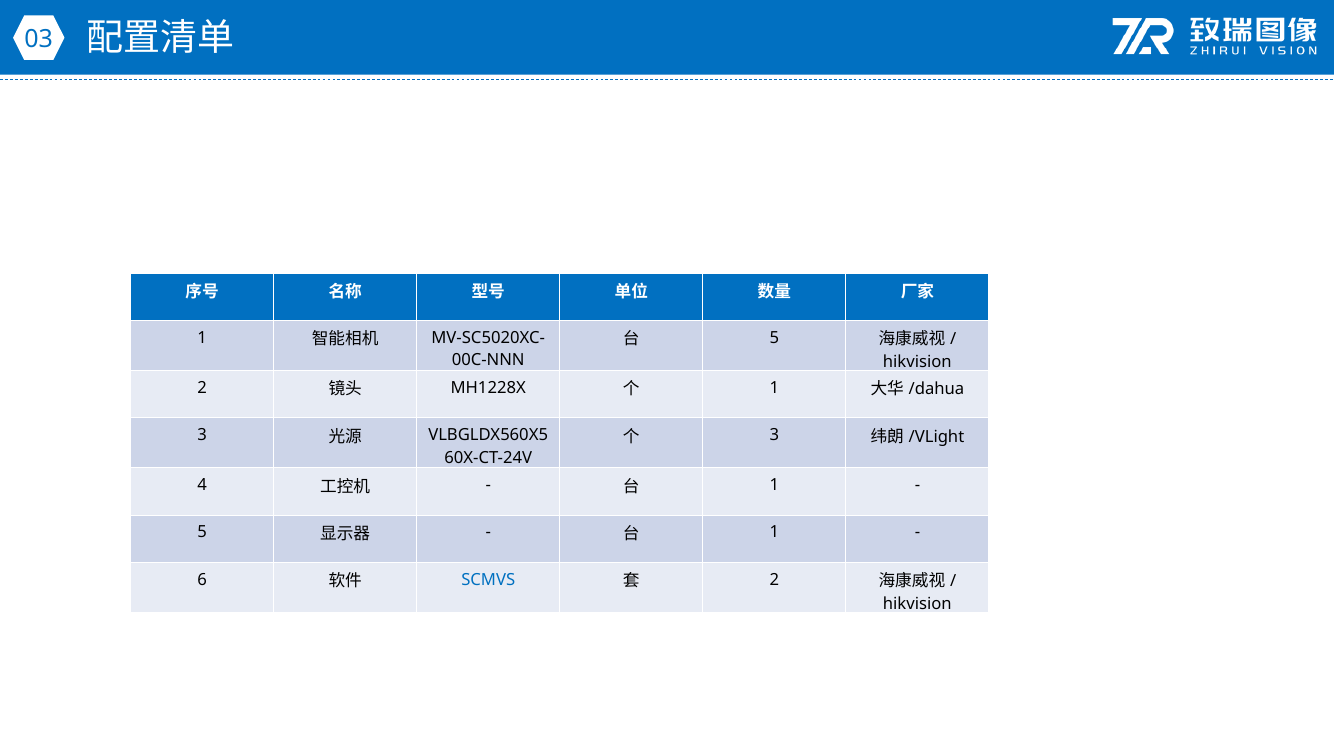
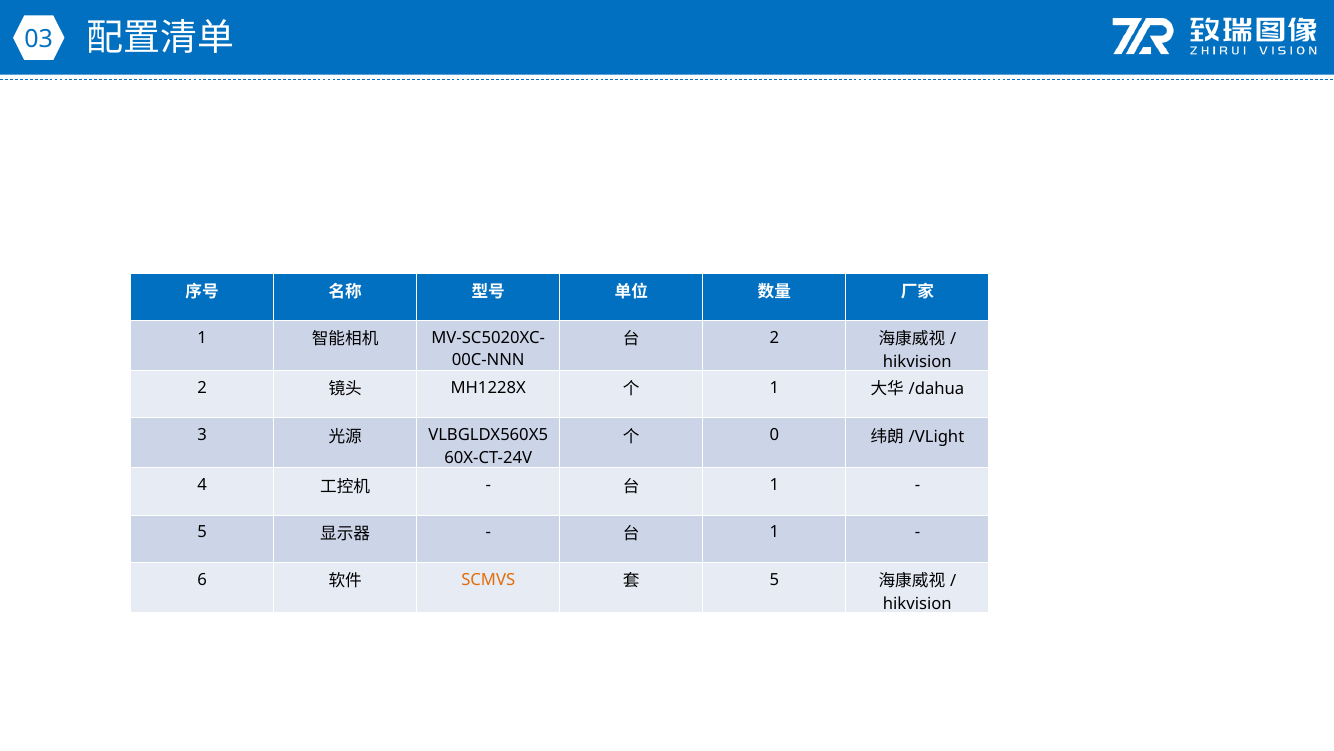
5 at (774, 337): 5 -> 2
3 at (774, 435): 3 -> 0
SCMVS colour: blue -> orange
2 at (774, 579): 2 -> 5
